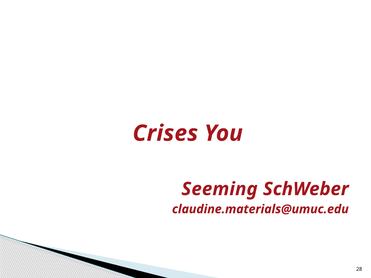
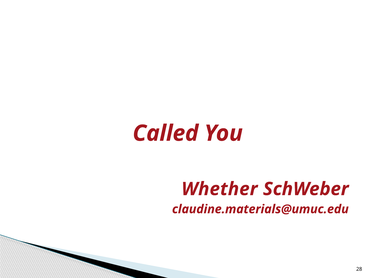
Crises: Crises -> Called
Seeming: Seeming -> Whether
